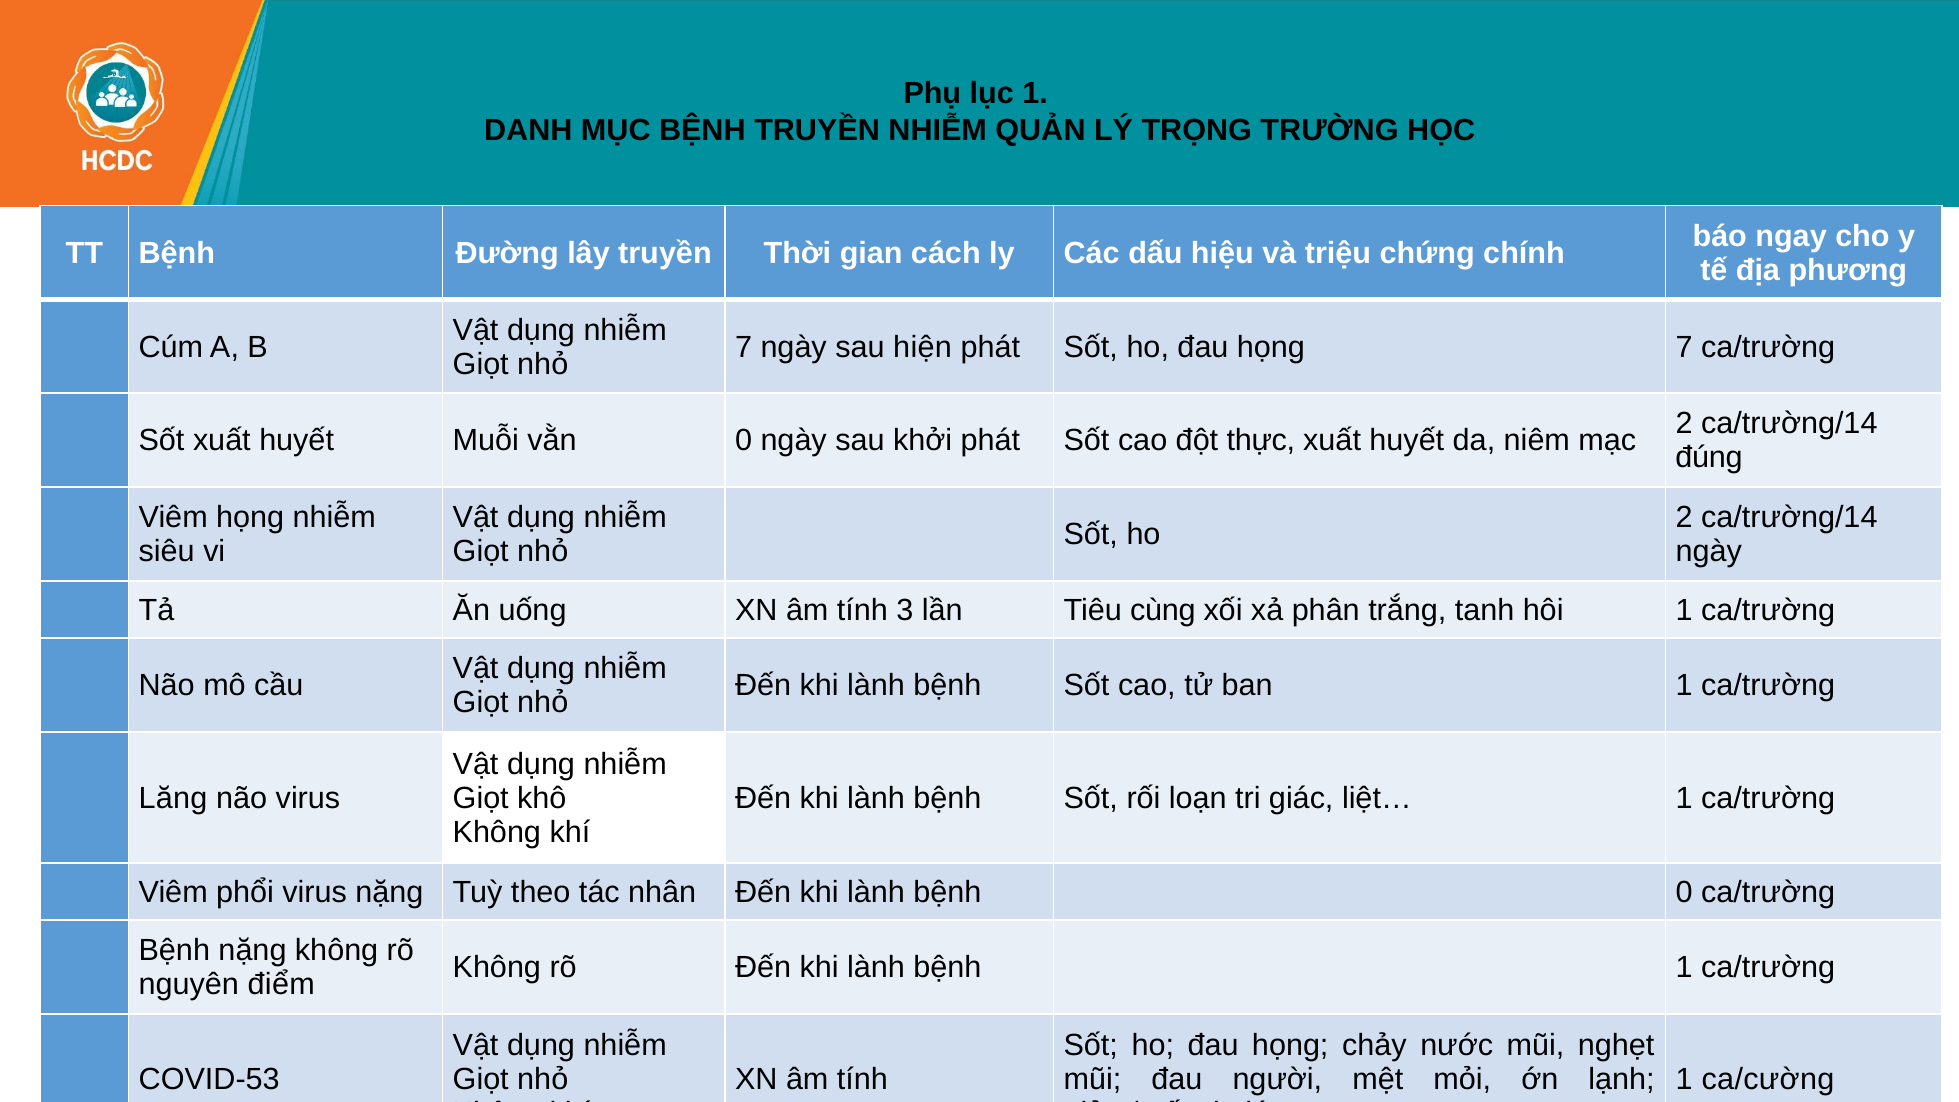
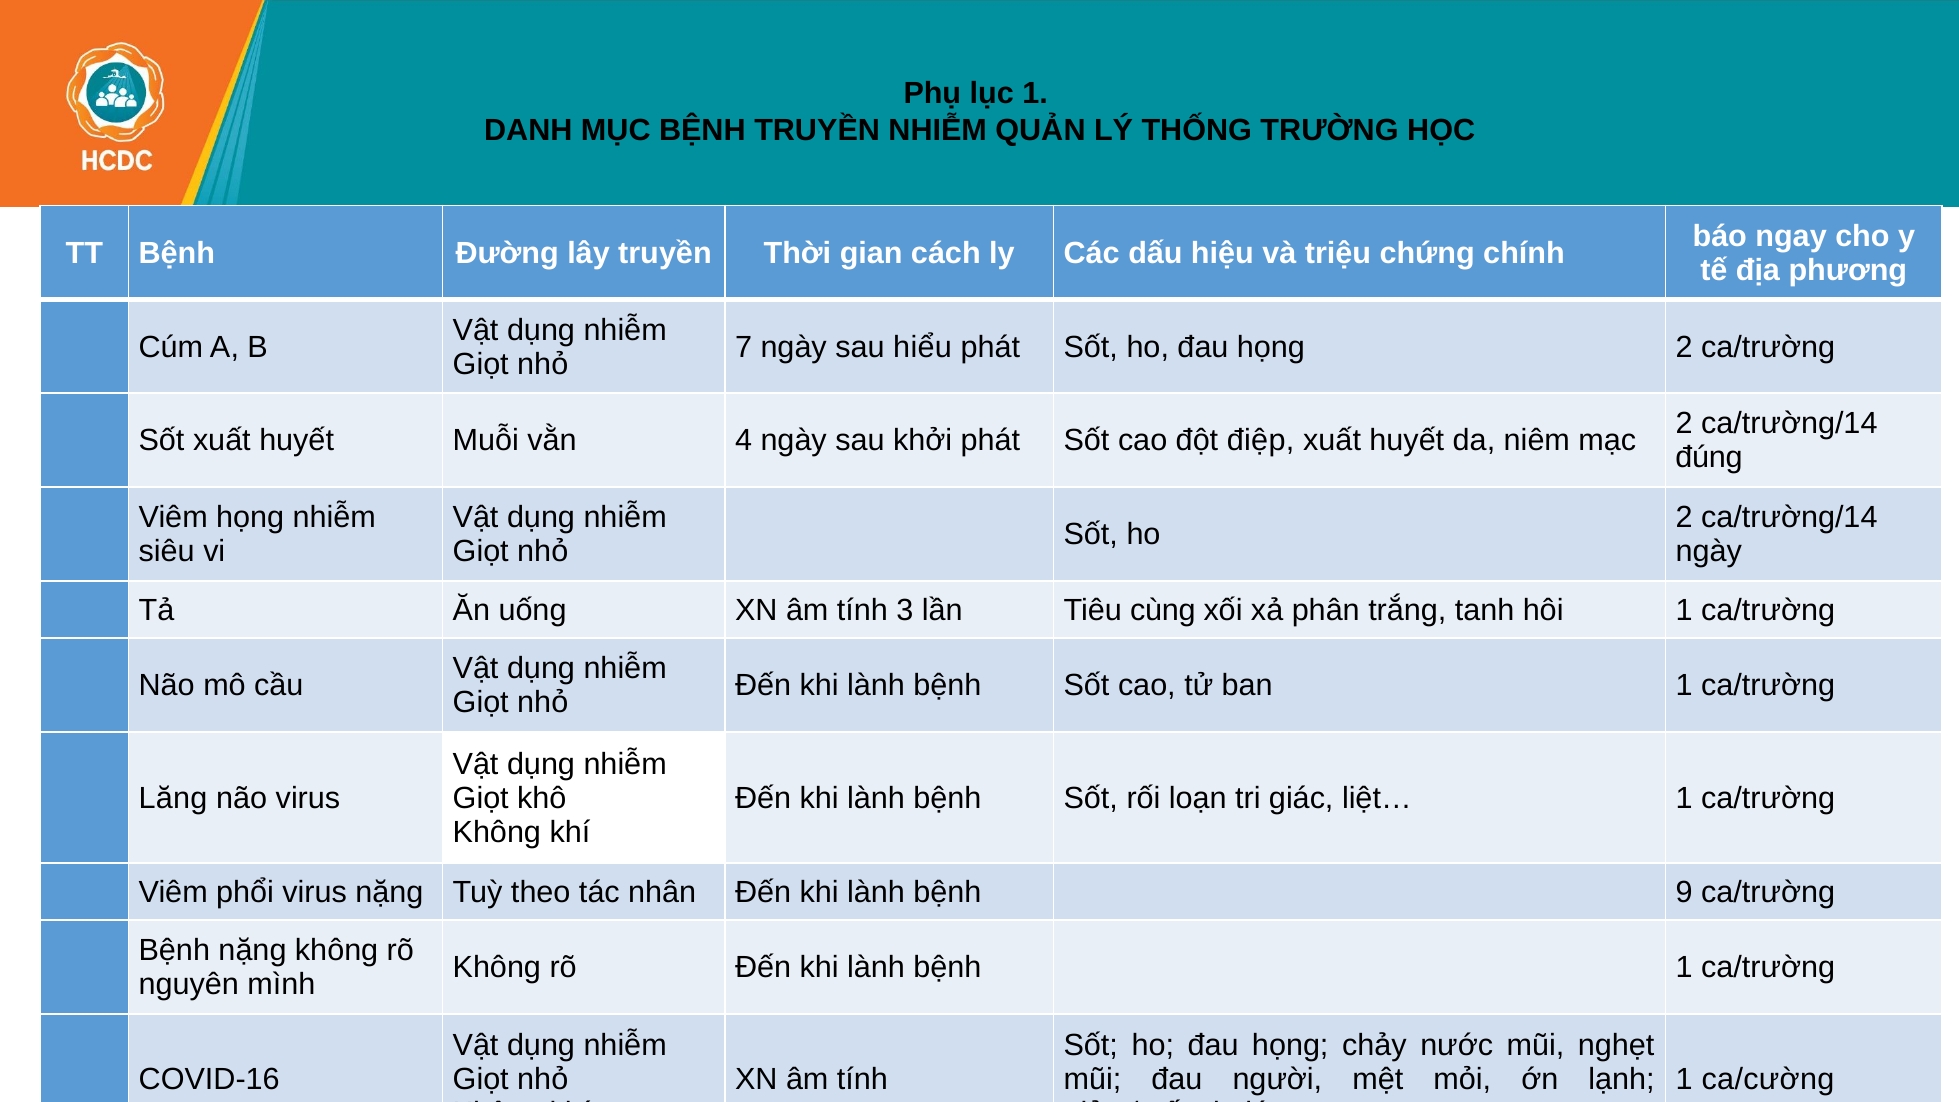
TRỌNG: TRỌNG -> THỐNG
hiện: hiện -> hiểu
họng 7: 7 -> 2
vằn 0: 0 -> 4
thực: thực -> điệp
bệnh 0: 0 -> 9
điểm: điểm -> mình
COVID-53: COVID-53 -> COVID-16
